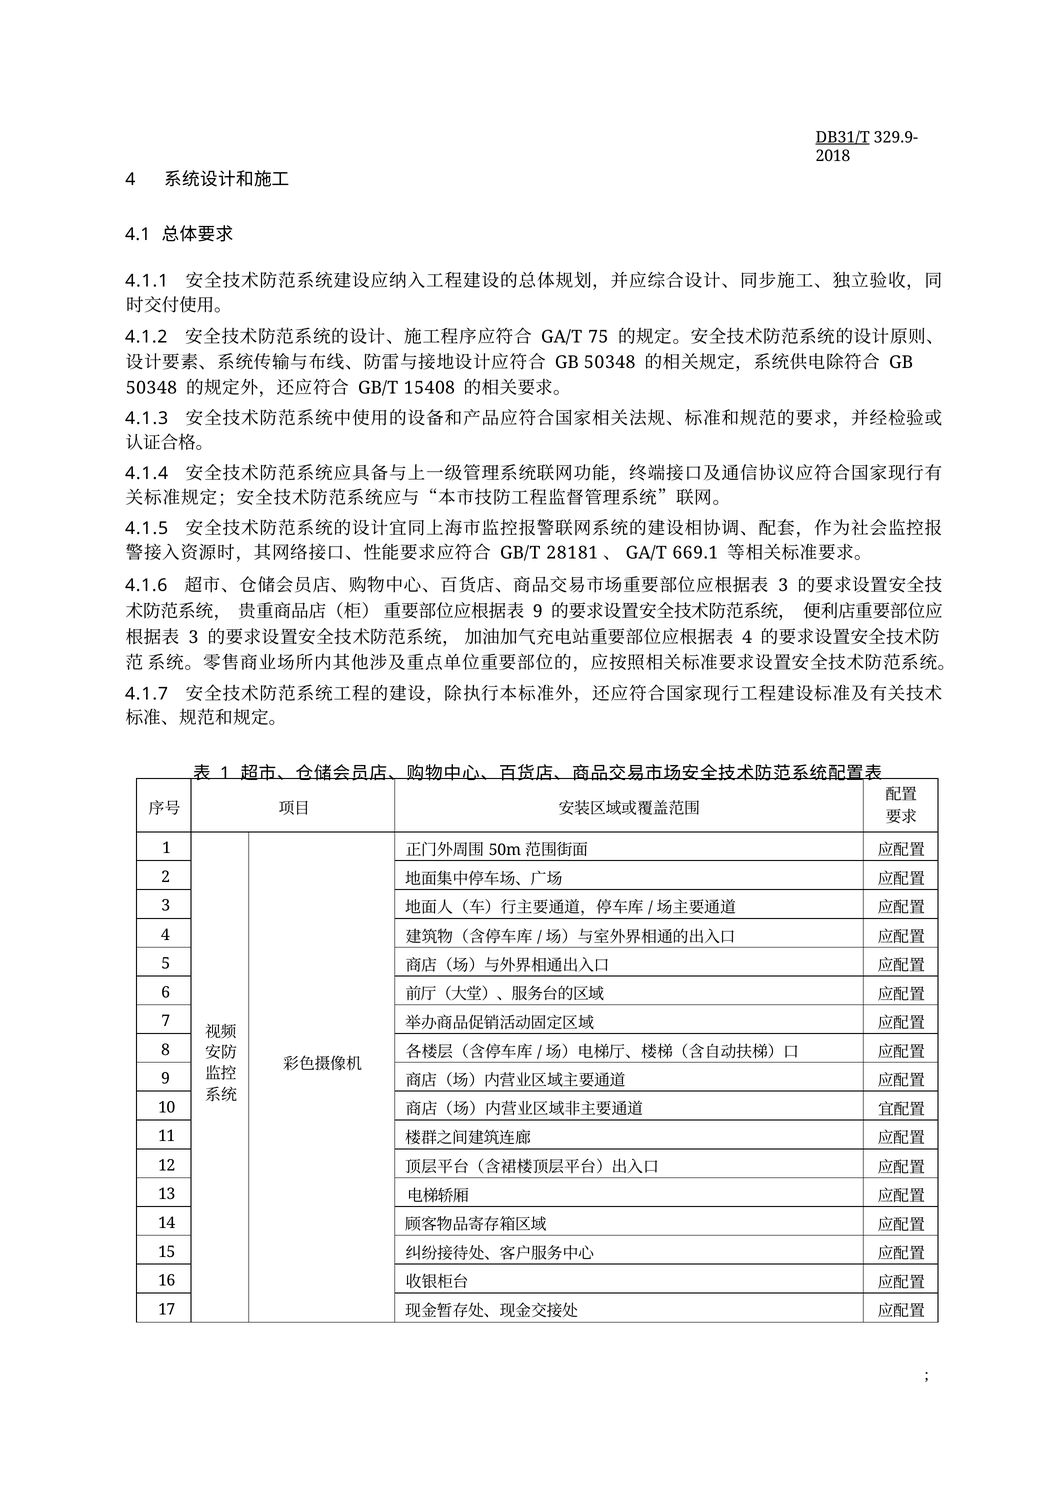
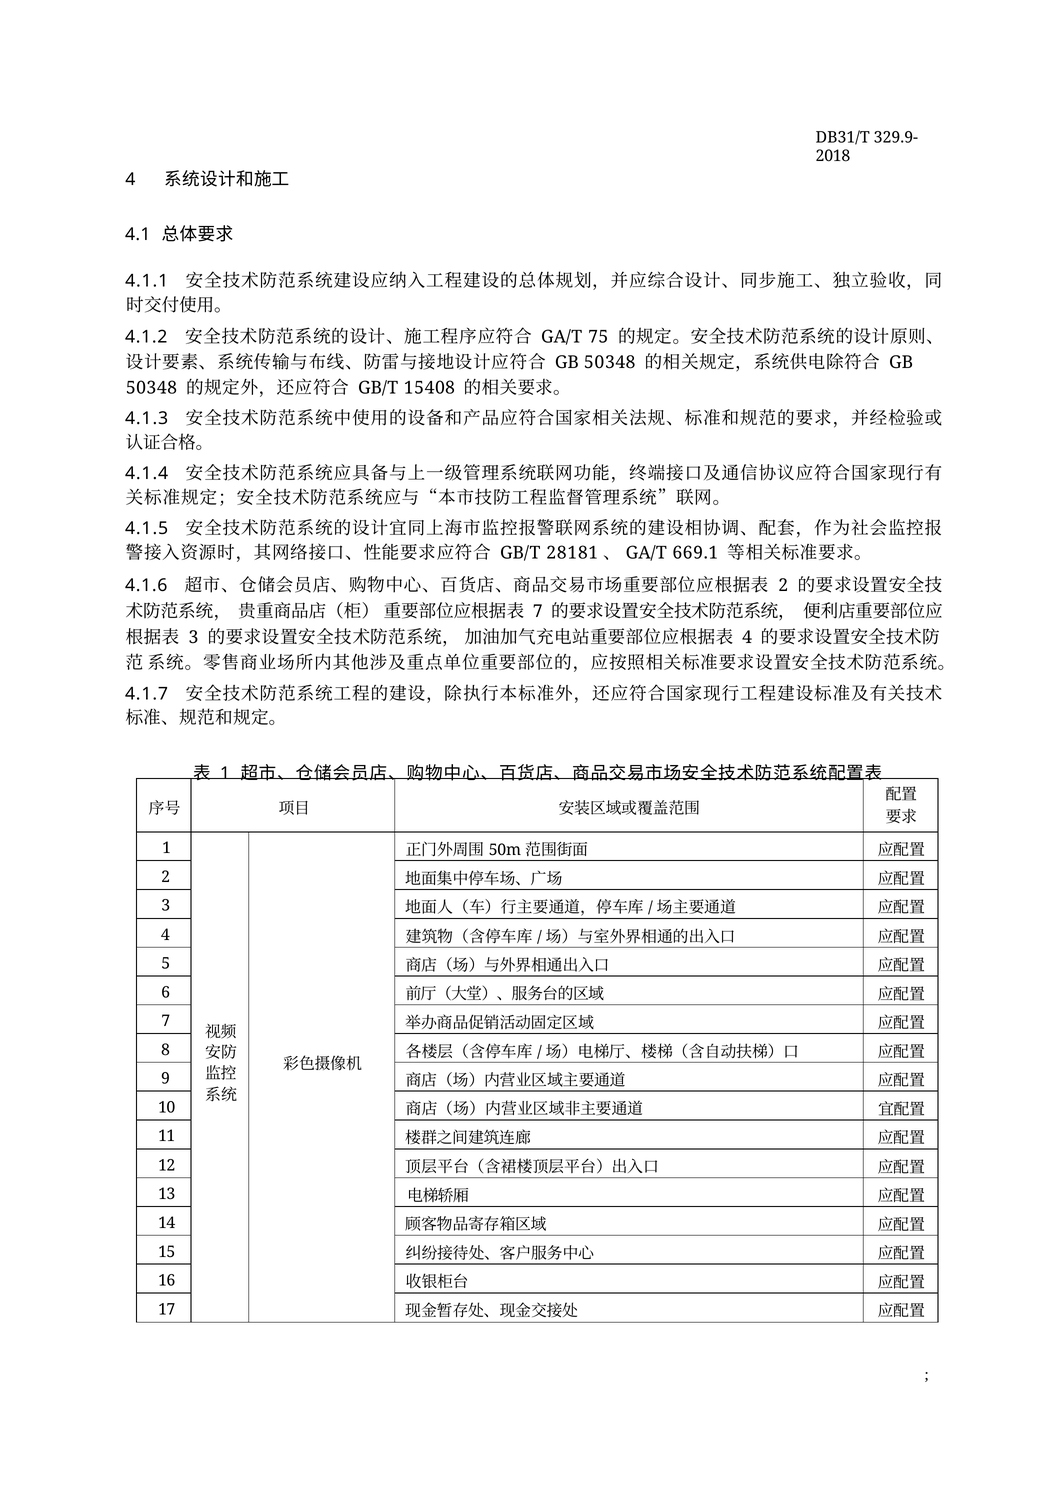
DB31/T underline: present -> none
3 at (783, 586): 3 -> 2
9 at (538, 612): 9 -> 7
